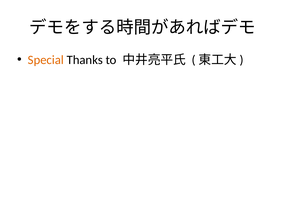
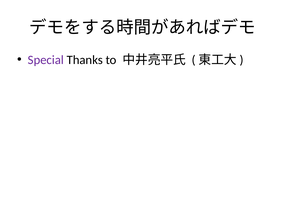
Special colour: orange -> purple
